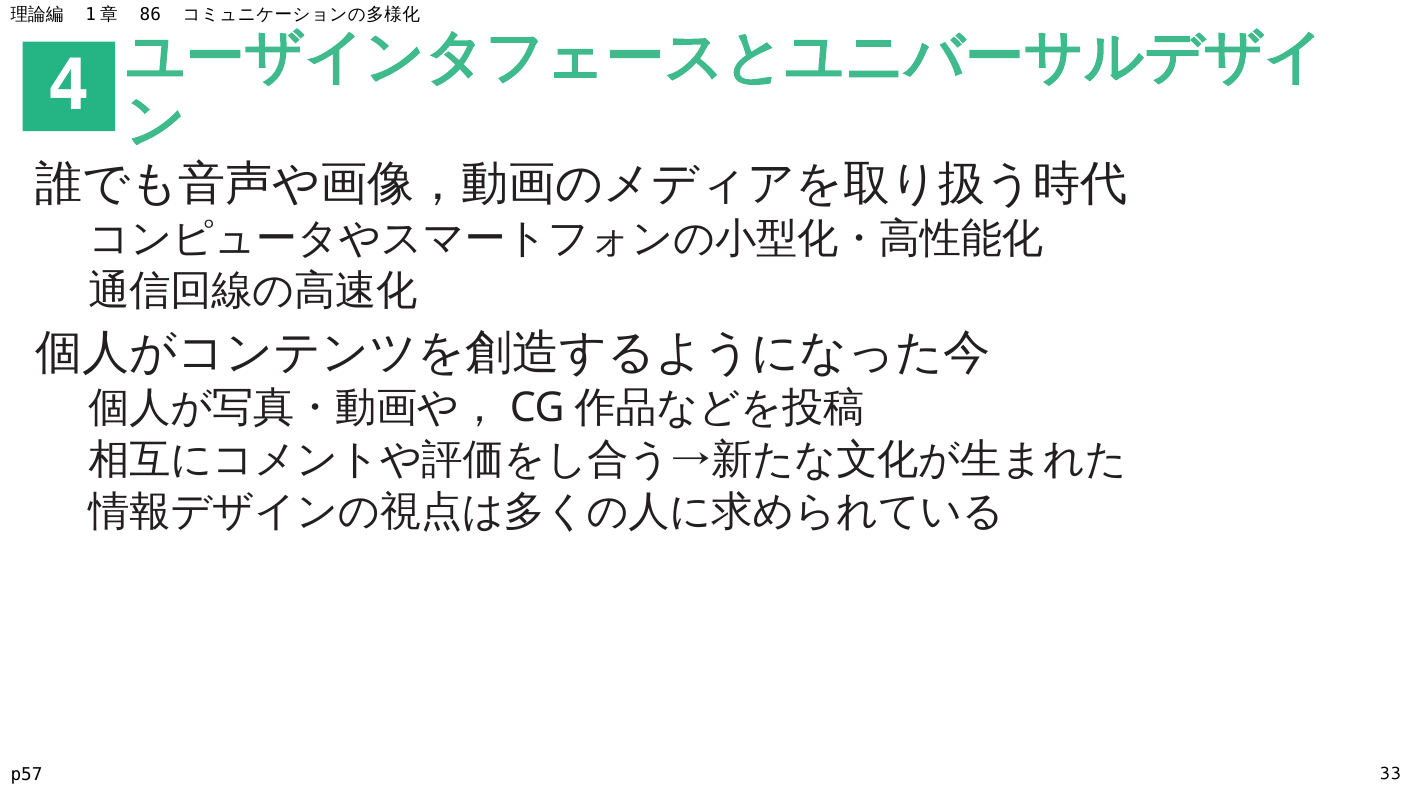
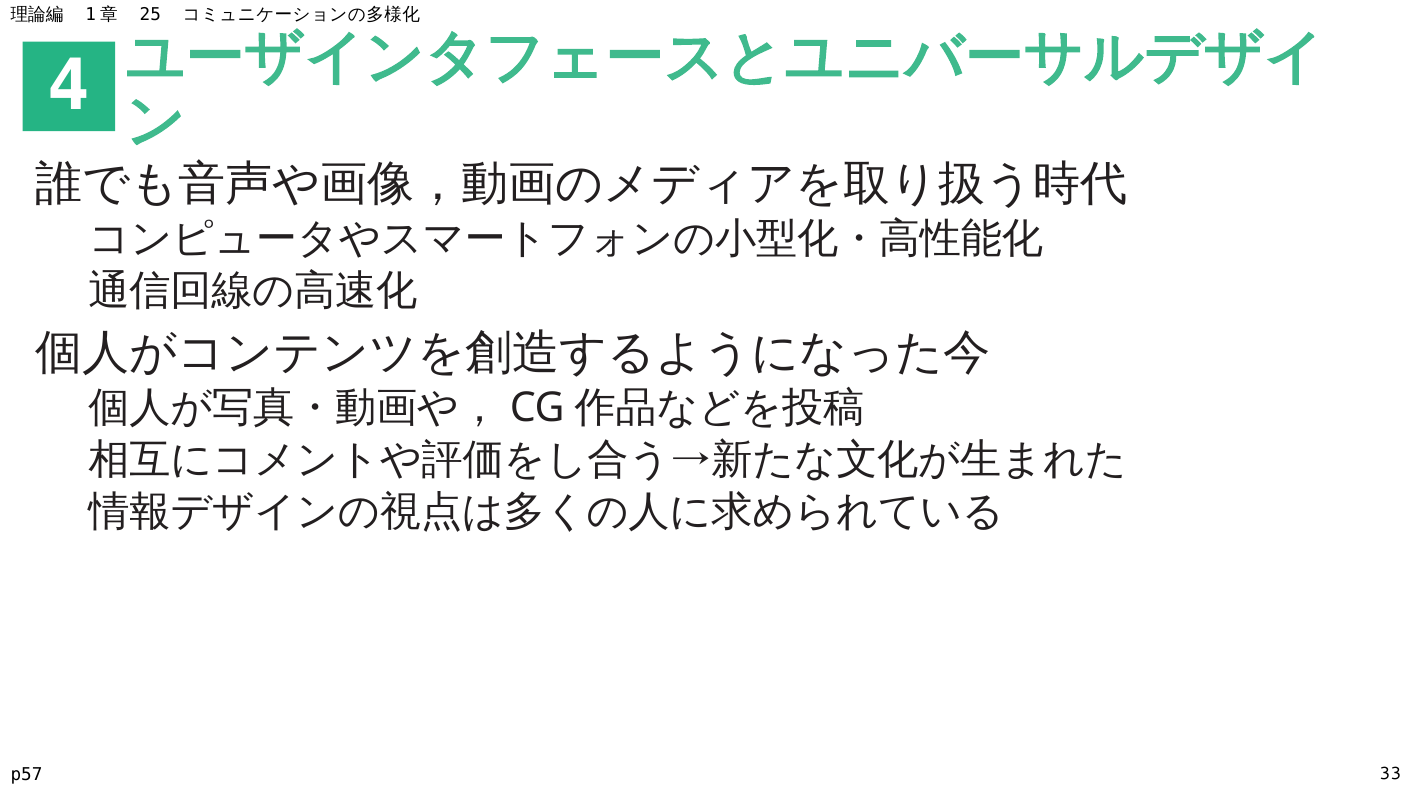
86: 86 -> 25
